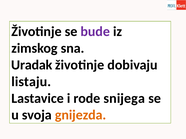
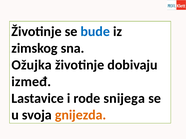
bude colour: purple -> blue
Uradak: Uradak -> Ožujka
listaju: listaju -> izmeđ
